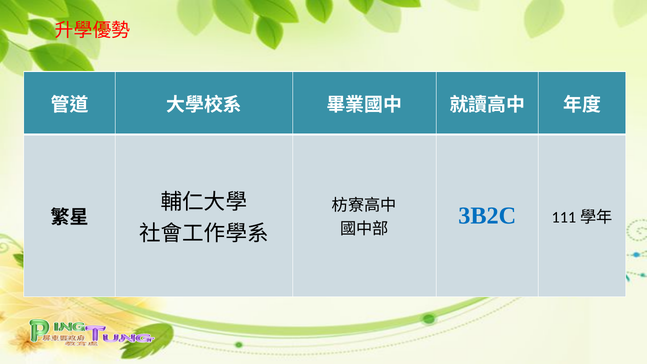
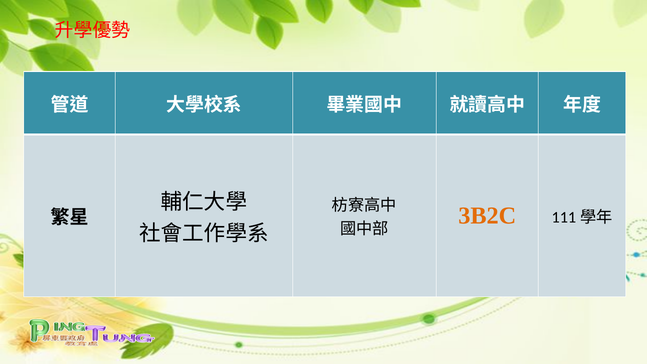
3B2C colour: blue -> orange
